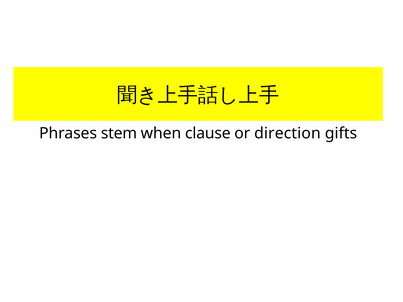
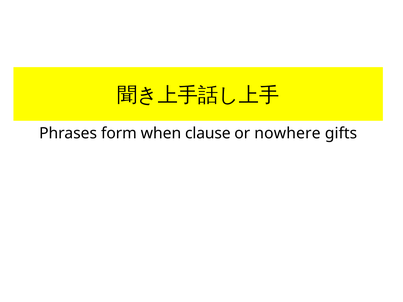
stem: stem -> form
direction: direction -> nowhere
